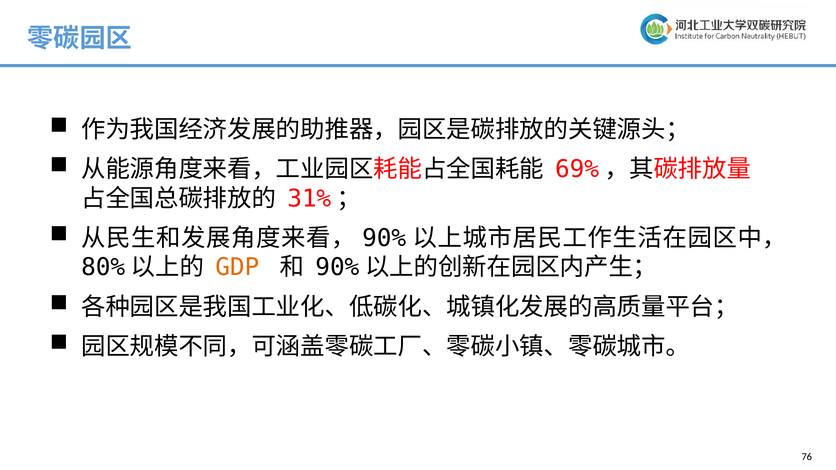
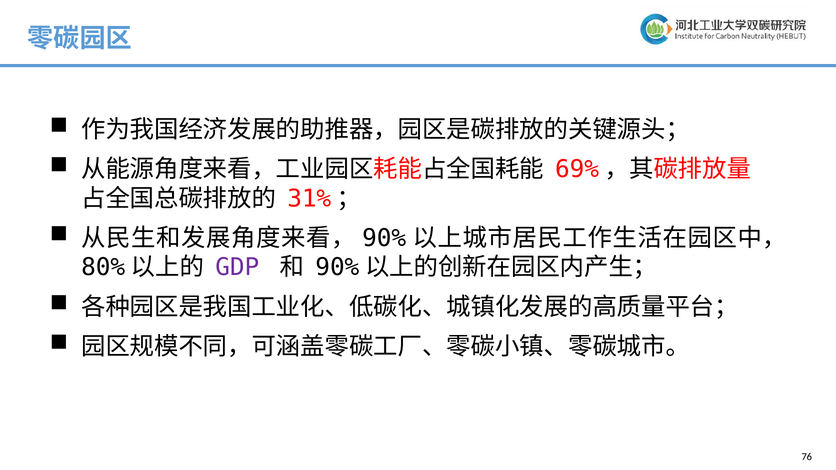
GDP colour: orange -> purple
